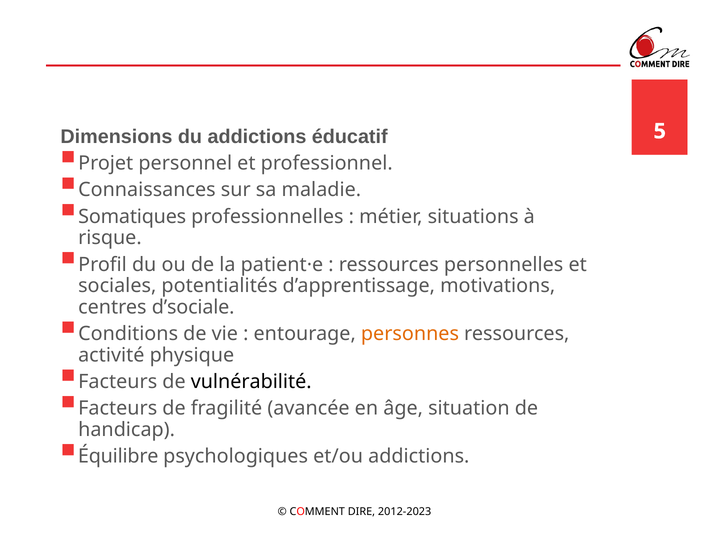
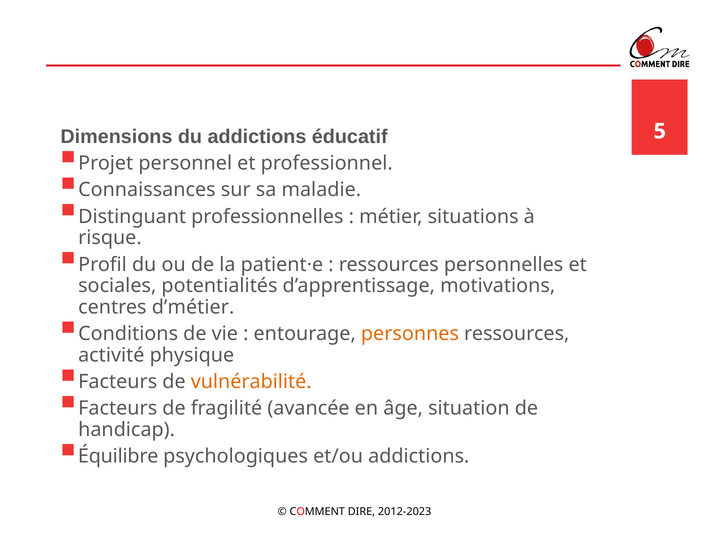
Somatiques: Somatiques -> Distinguant
d’sociale: d’sociale -> d’métier
vulnérabilité colour: black -> orange
